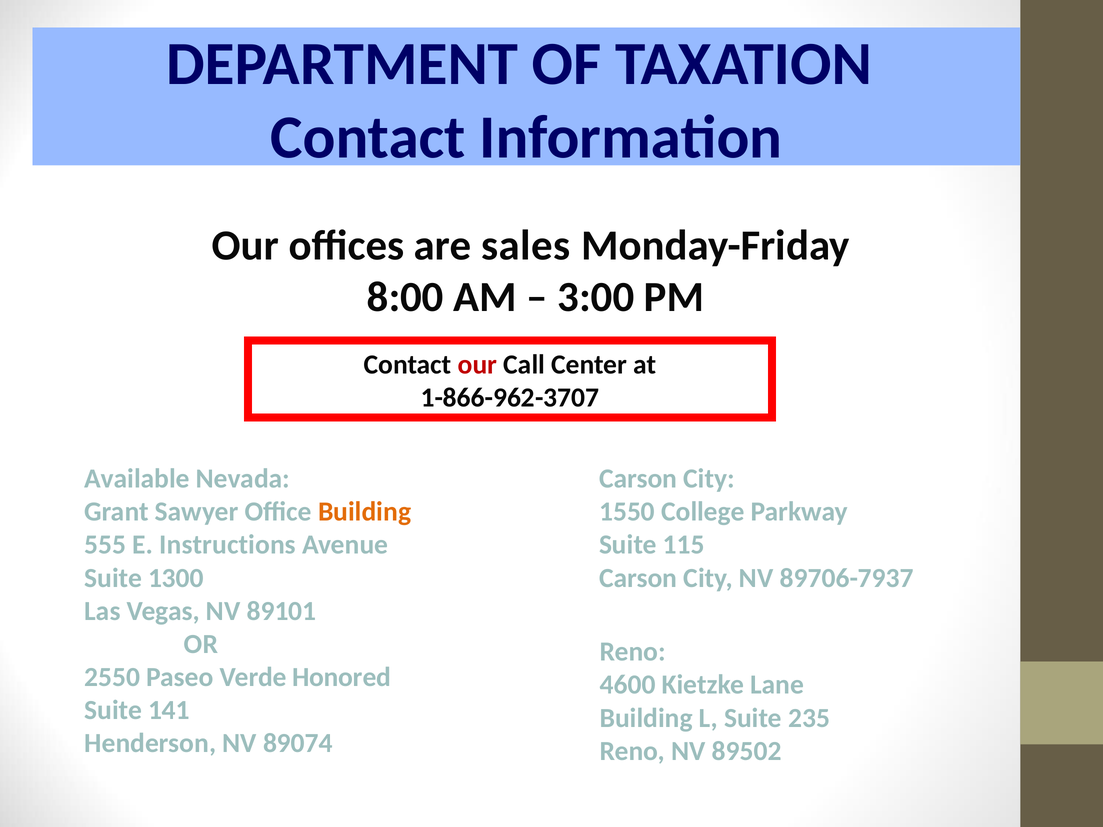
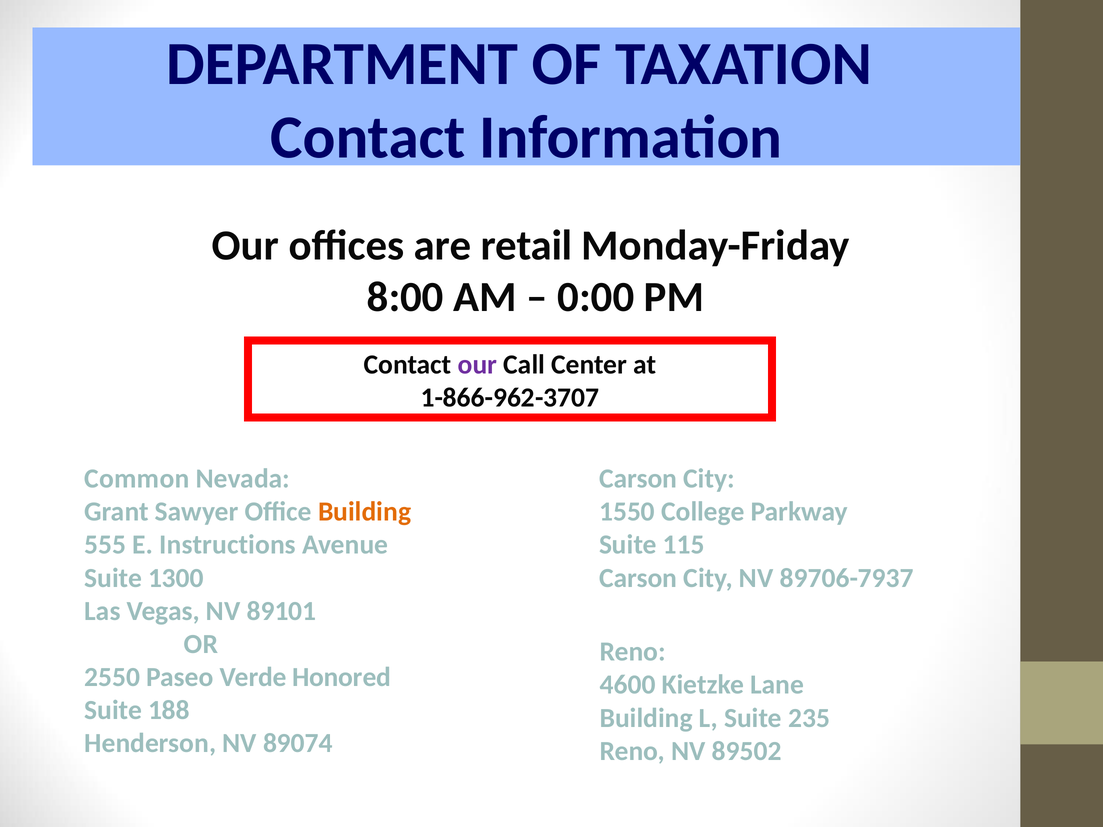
sales: sales -> retail
3:00: 3:00 -> 0:00
our at (477, 365) colour: red -> purple
Available: Available -> Common
141: 141 -> 188
